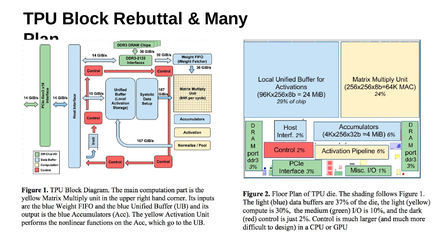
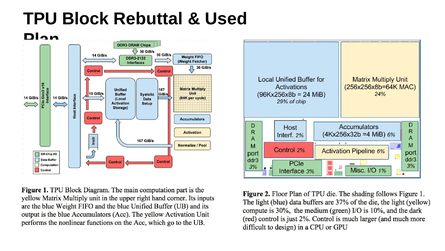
Many: Many -> Used
